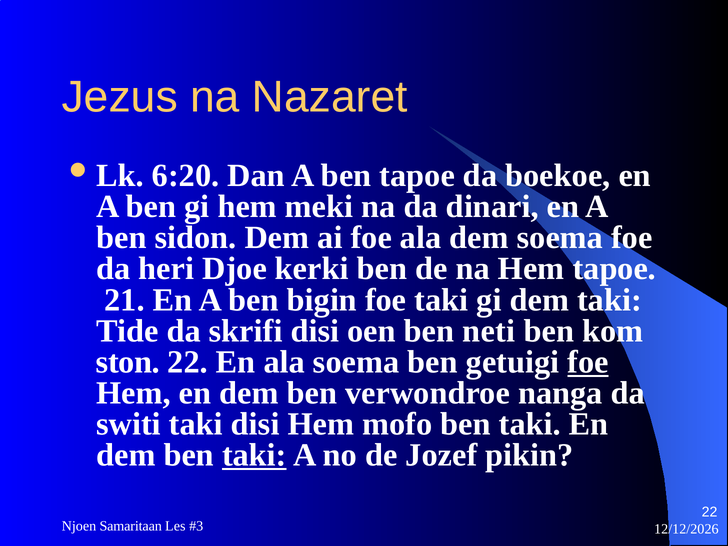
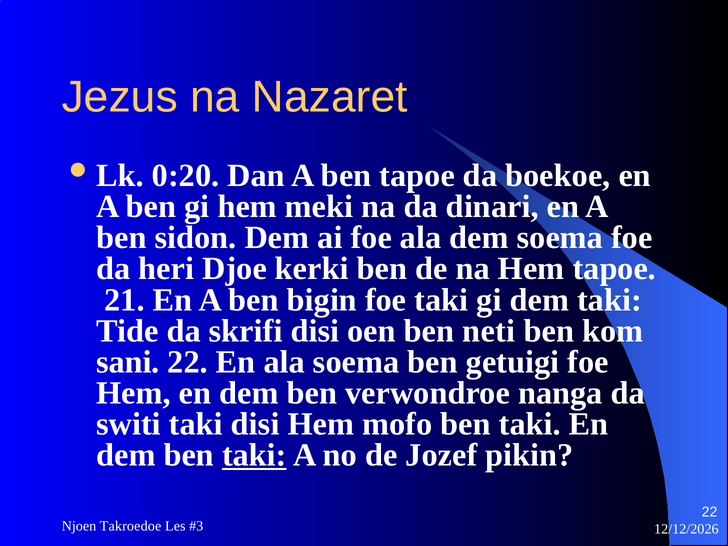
6:20: 6:20 -> 0:20
ston: ston -> sani
foe at (588, 362) underline: present -> none
Samaritaan: Samaritaan -> Takroedoe
